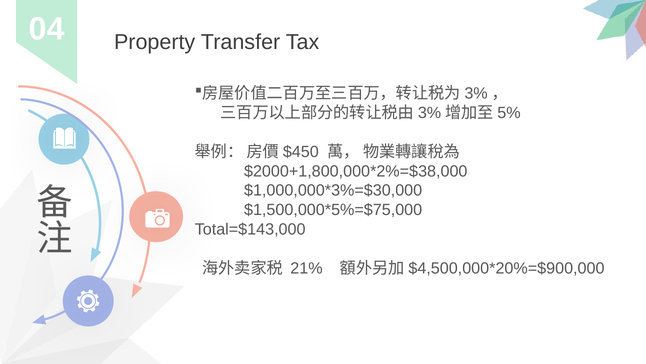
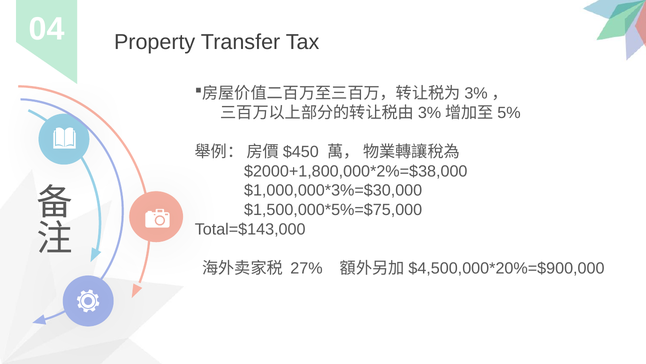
21%: 21% -> 27%
